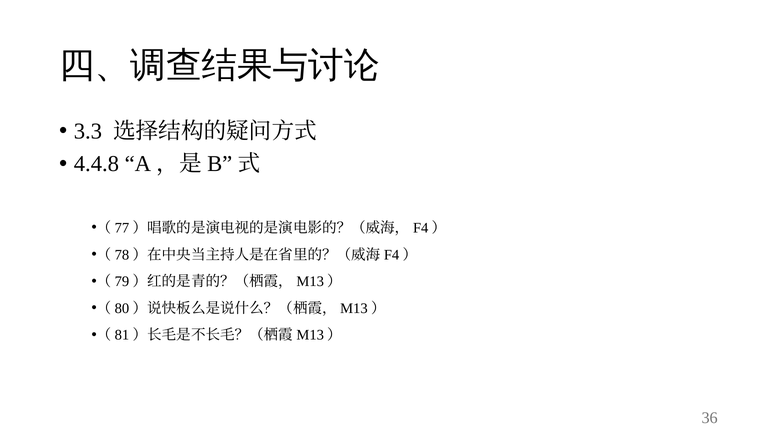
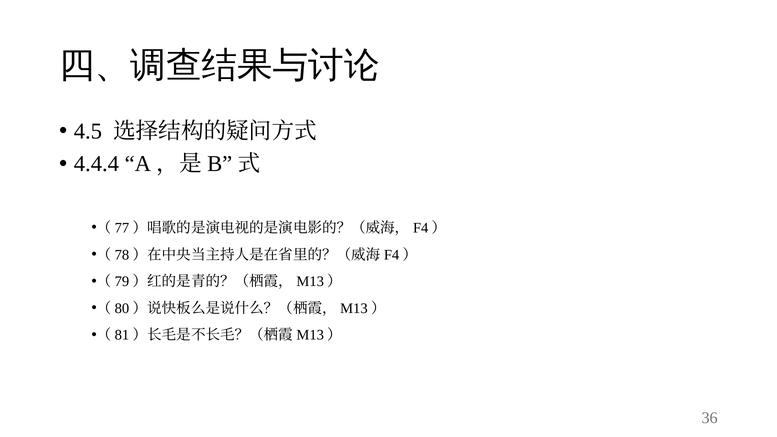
3.3: 3.3 -> 4.5
4.4.8: 4.4.8 -> 4.4.4
